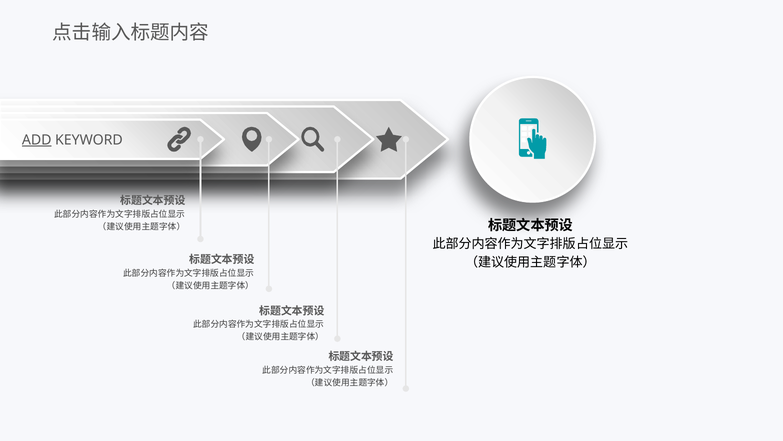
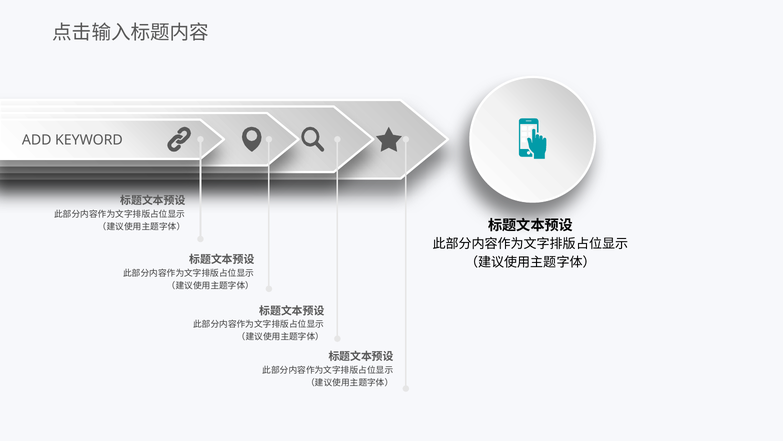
ADD underline: present -> none
